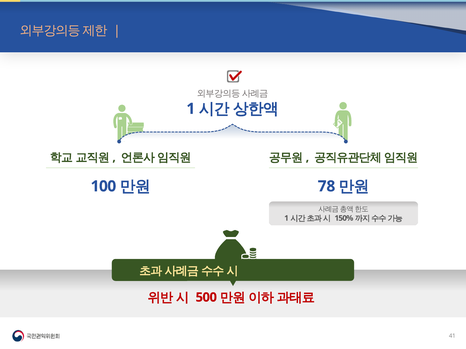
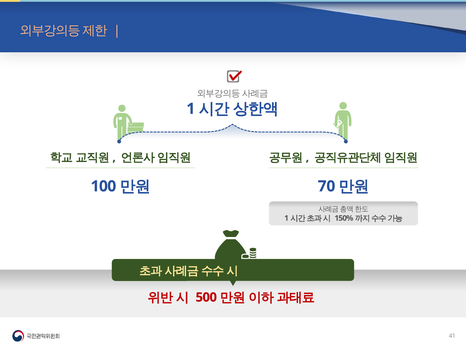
78: 78 -> 70
